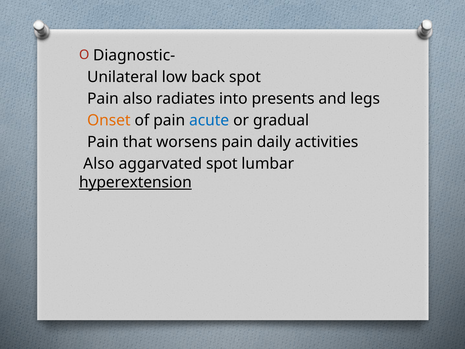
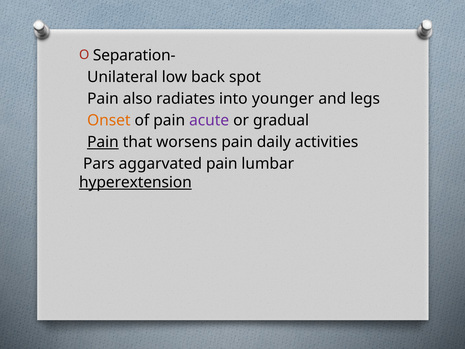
Diagnostic-: Diagnostic- -> Separation-
presents: presents -> younger
acute colour: blue -> purple
Pain at (103, 142) underline: none -> present
Also at (99, 164): Also -> Pars
aggarvated spot: spot -> pain
